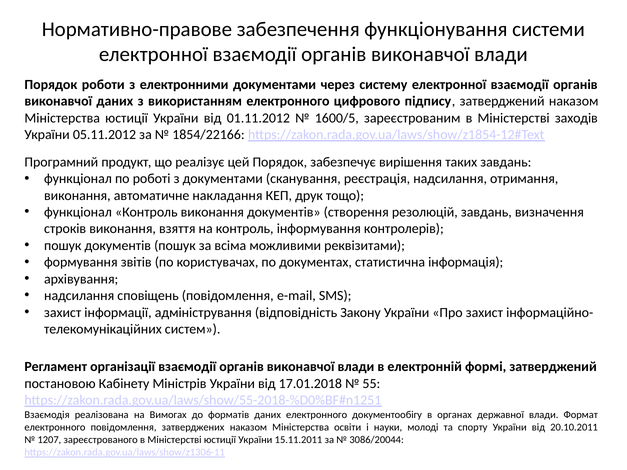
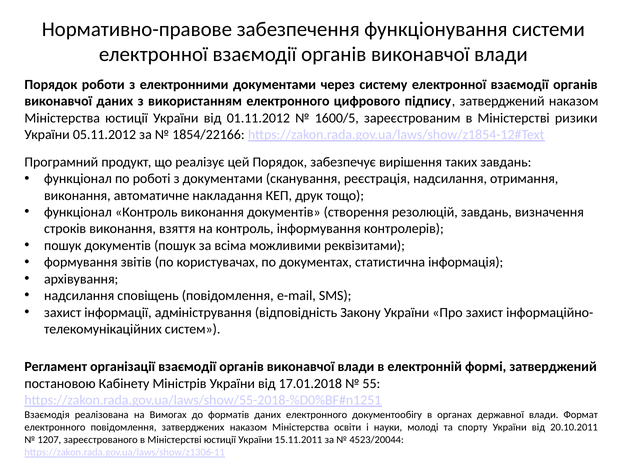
заходів: заходів -> ризики
3086/20044: 3086/20044 -> 4523/20044
